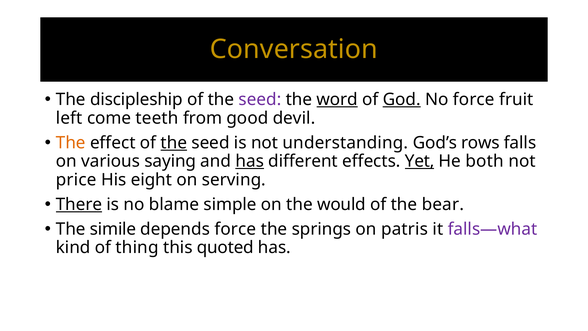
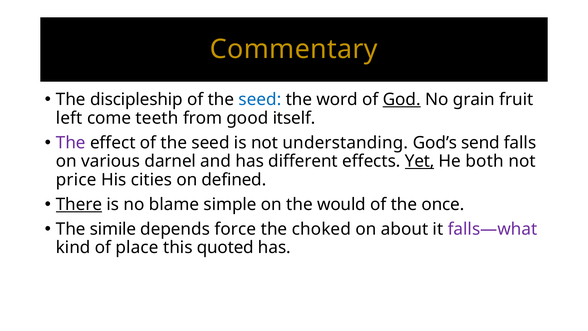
Conversation: Conversation -> Commentary
seed at (260, 99) colour: purple -> blue
word underline: present -> none
No force: force -> grain
devil: devil -> itself
The at (71, 143) colour: orange -> purple
the at (174, 143) underline: present -> none
rows: rows -> send
saying: saying -> darnel
has at (250, 161) underline: present -> none
eight: eight -> cities
serving: serving -> defined
bear: bear -> once
springs: springs -> choked
patris: patris -> about
thing: thing -> place
